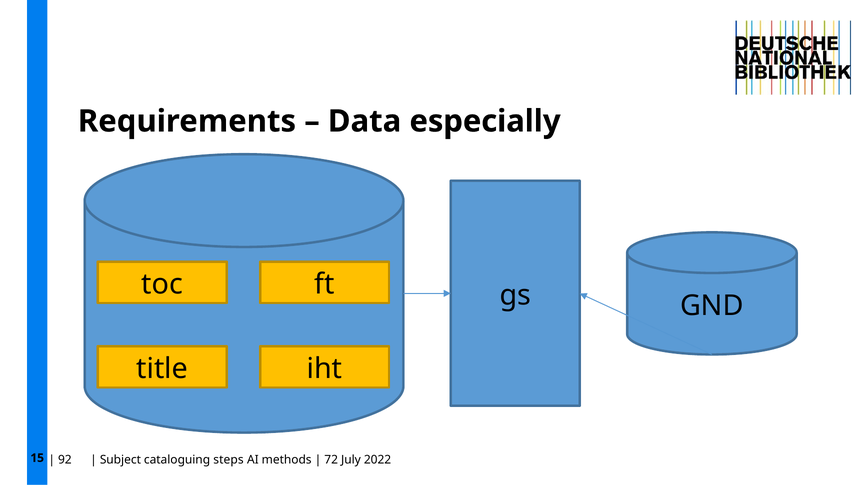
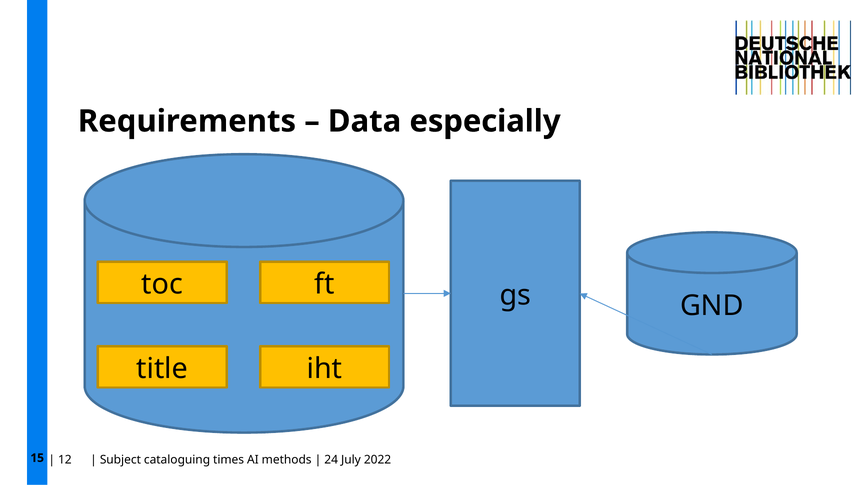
92: 92 -> 12
steps: steps -> times
72: 72 -> 24
